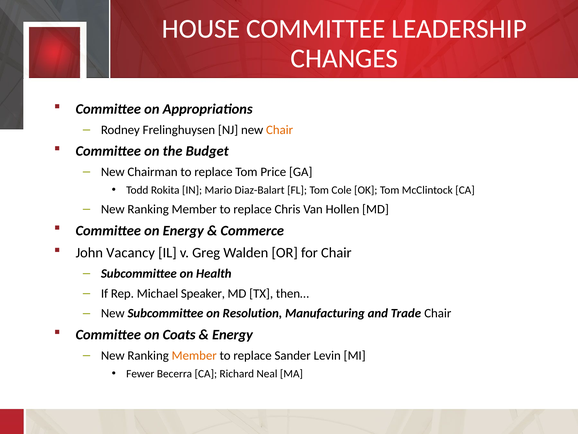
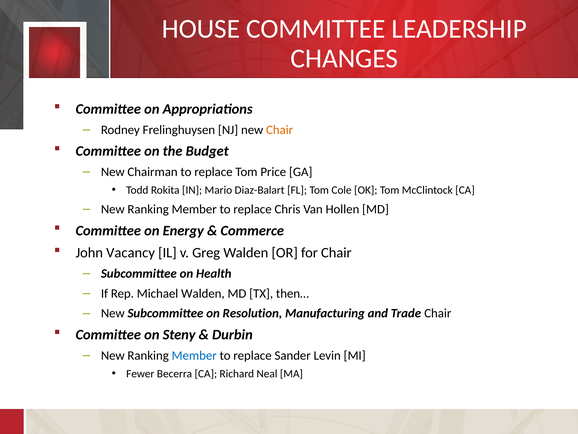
Michael Speaker: Speaker -> Walden
Coats: Coats -> Steny
Energy at (232, 334): Energy -> Durbin
Member at (194, 355) colour: orange -> blue
